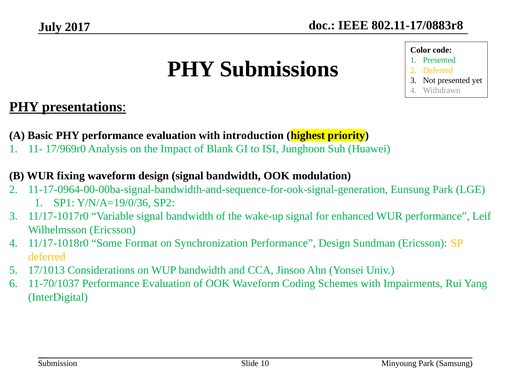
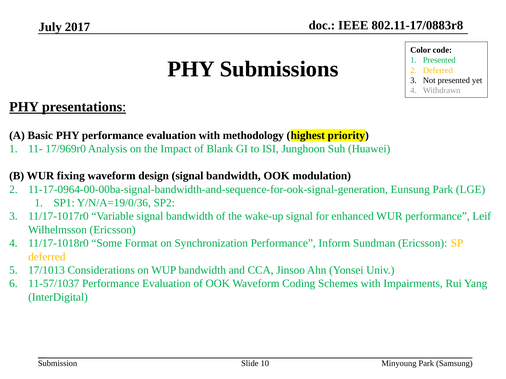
introduction: introduction -> methodology
Performance Design: Design -> Inform
11-70/1037: 11-70/1037 -> 11-57/1037
